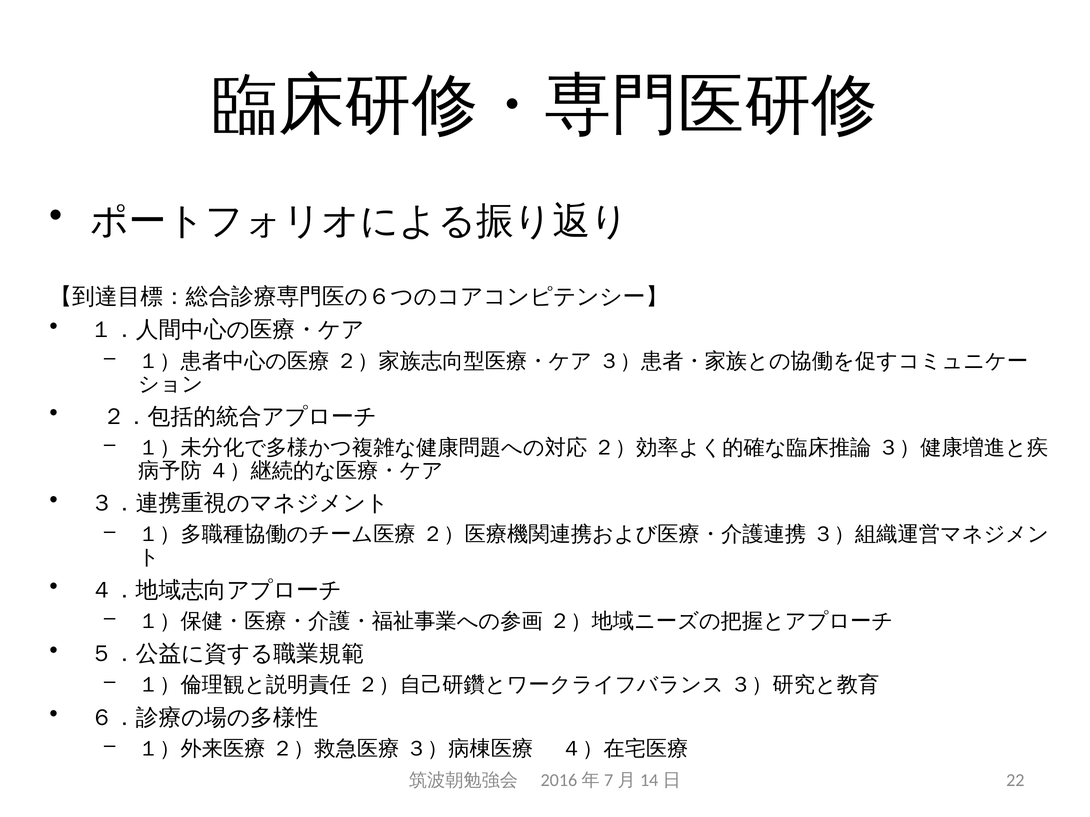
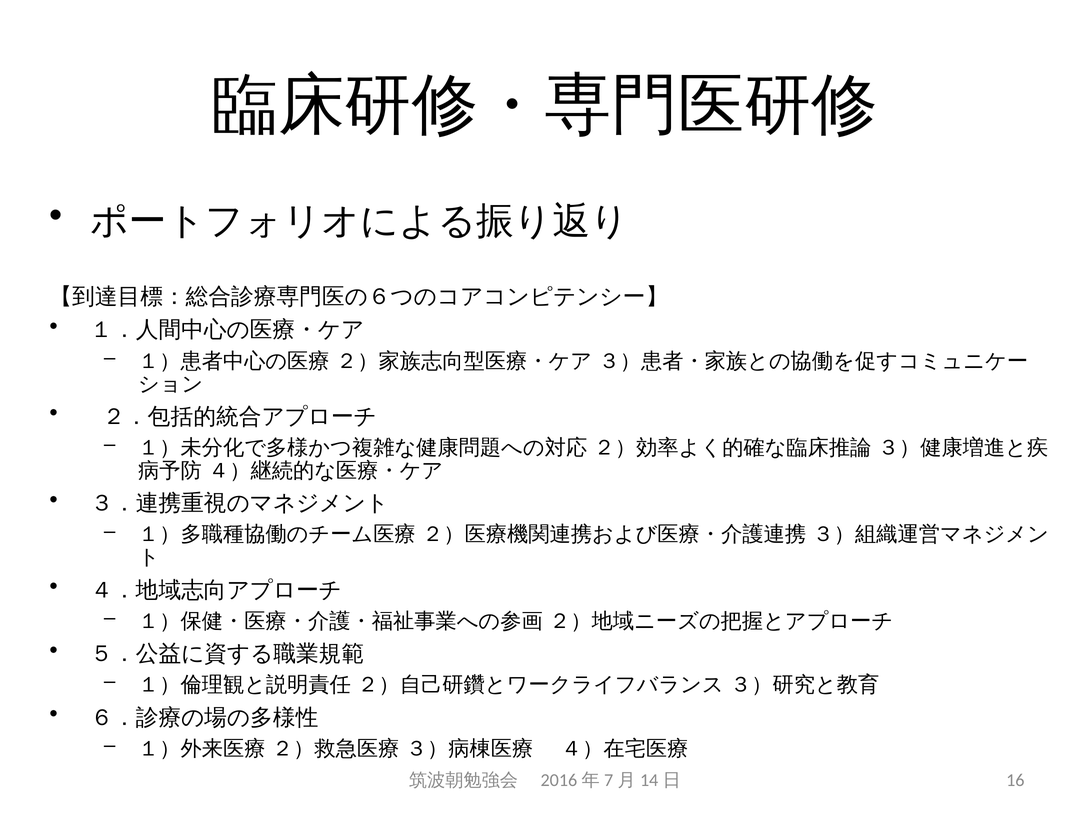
22: 22 -> 16
